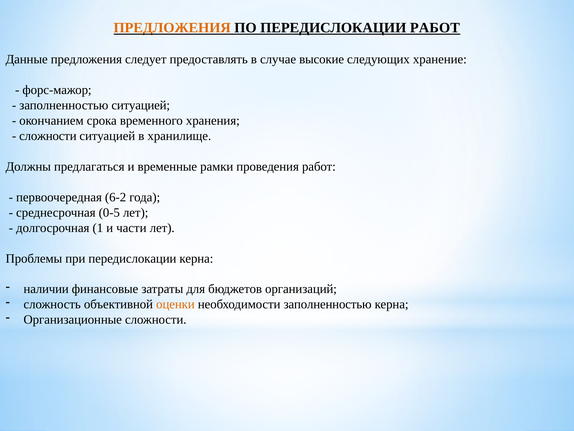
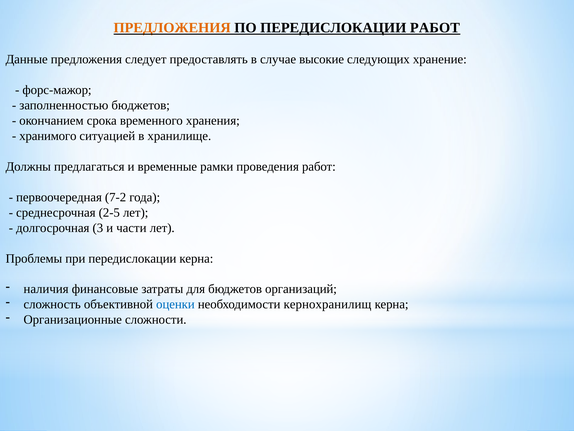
заполненностью ситуацией: ситуацией -> бюджетов
сложности at (48, 136): сложности -> хранимого
6-2: 6-2 -> 7-2
0-5: 0-5 -> 2-5
1: 1 -> 3
наличии: наличии -> наличия
оценки colour: orange -> blue
необходимости заполненностью: заполненностью -> кернохранилищ
